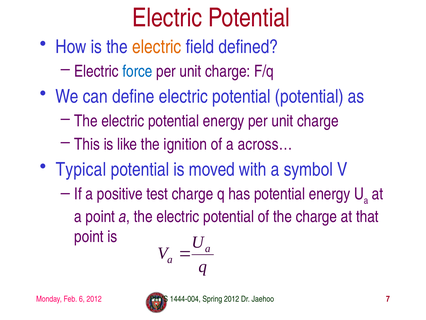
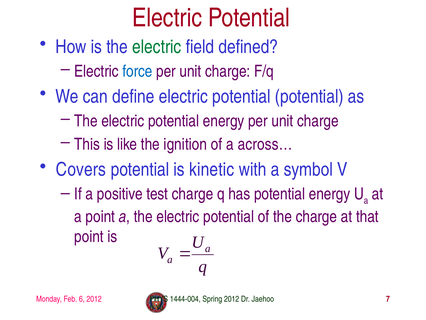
electric at (157, 47) colour: orange -> green
Typical: Typical -> Covers
moved: moved -> kinetic
